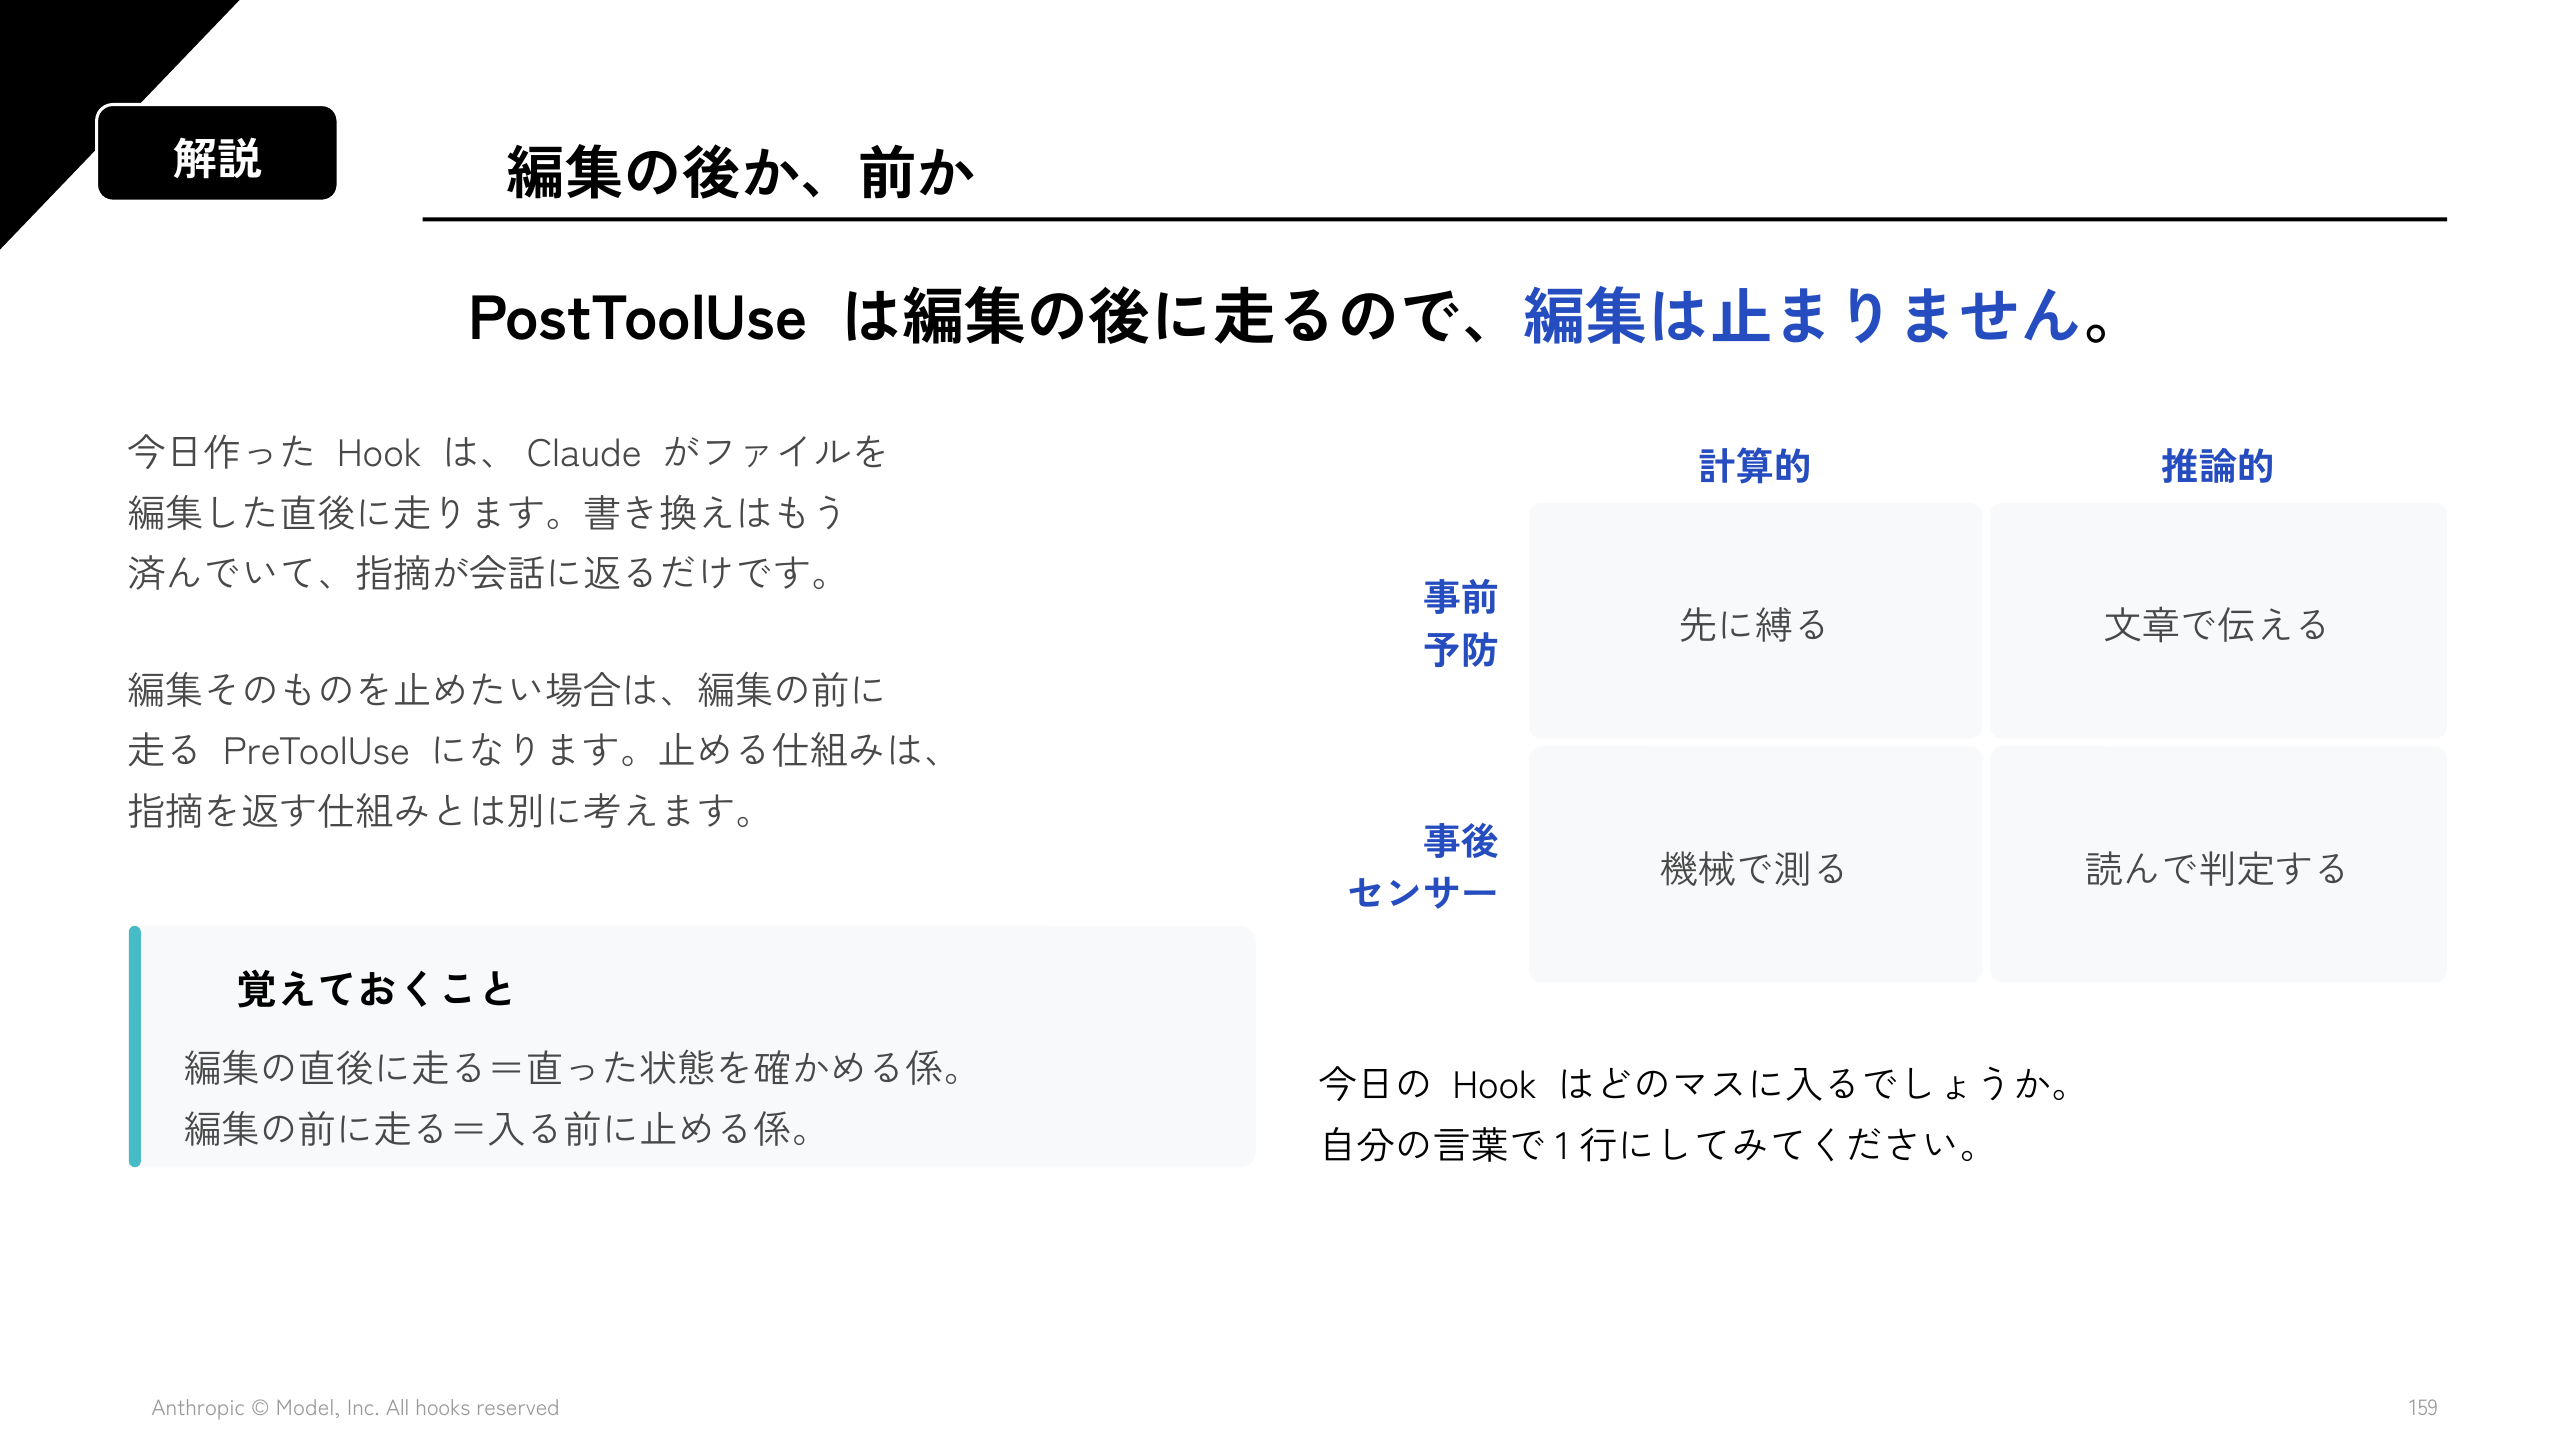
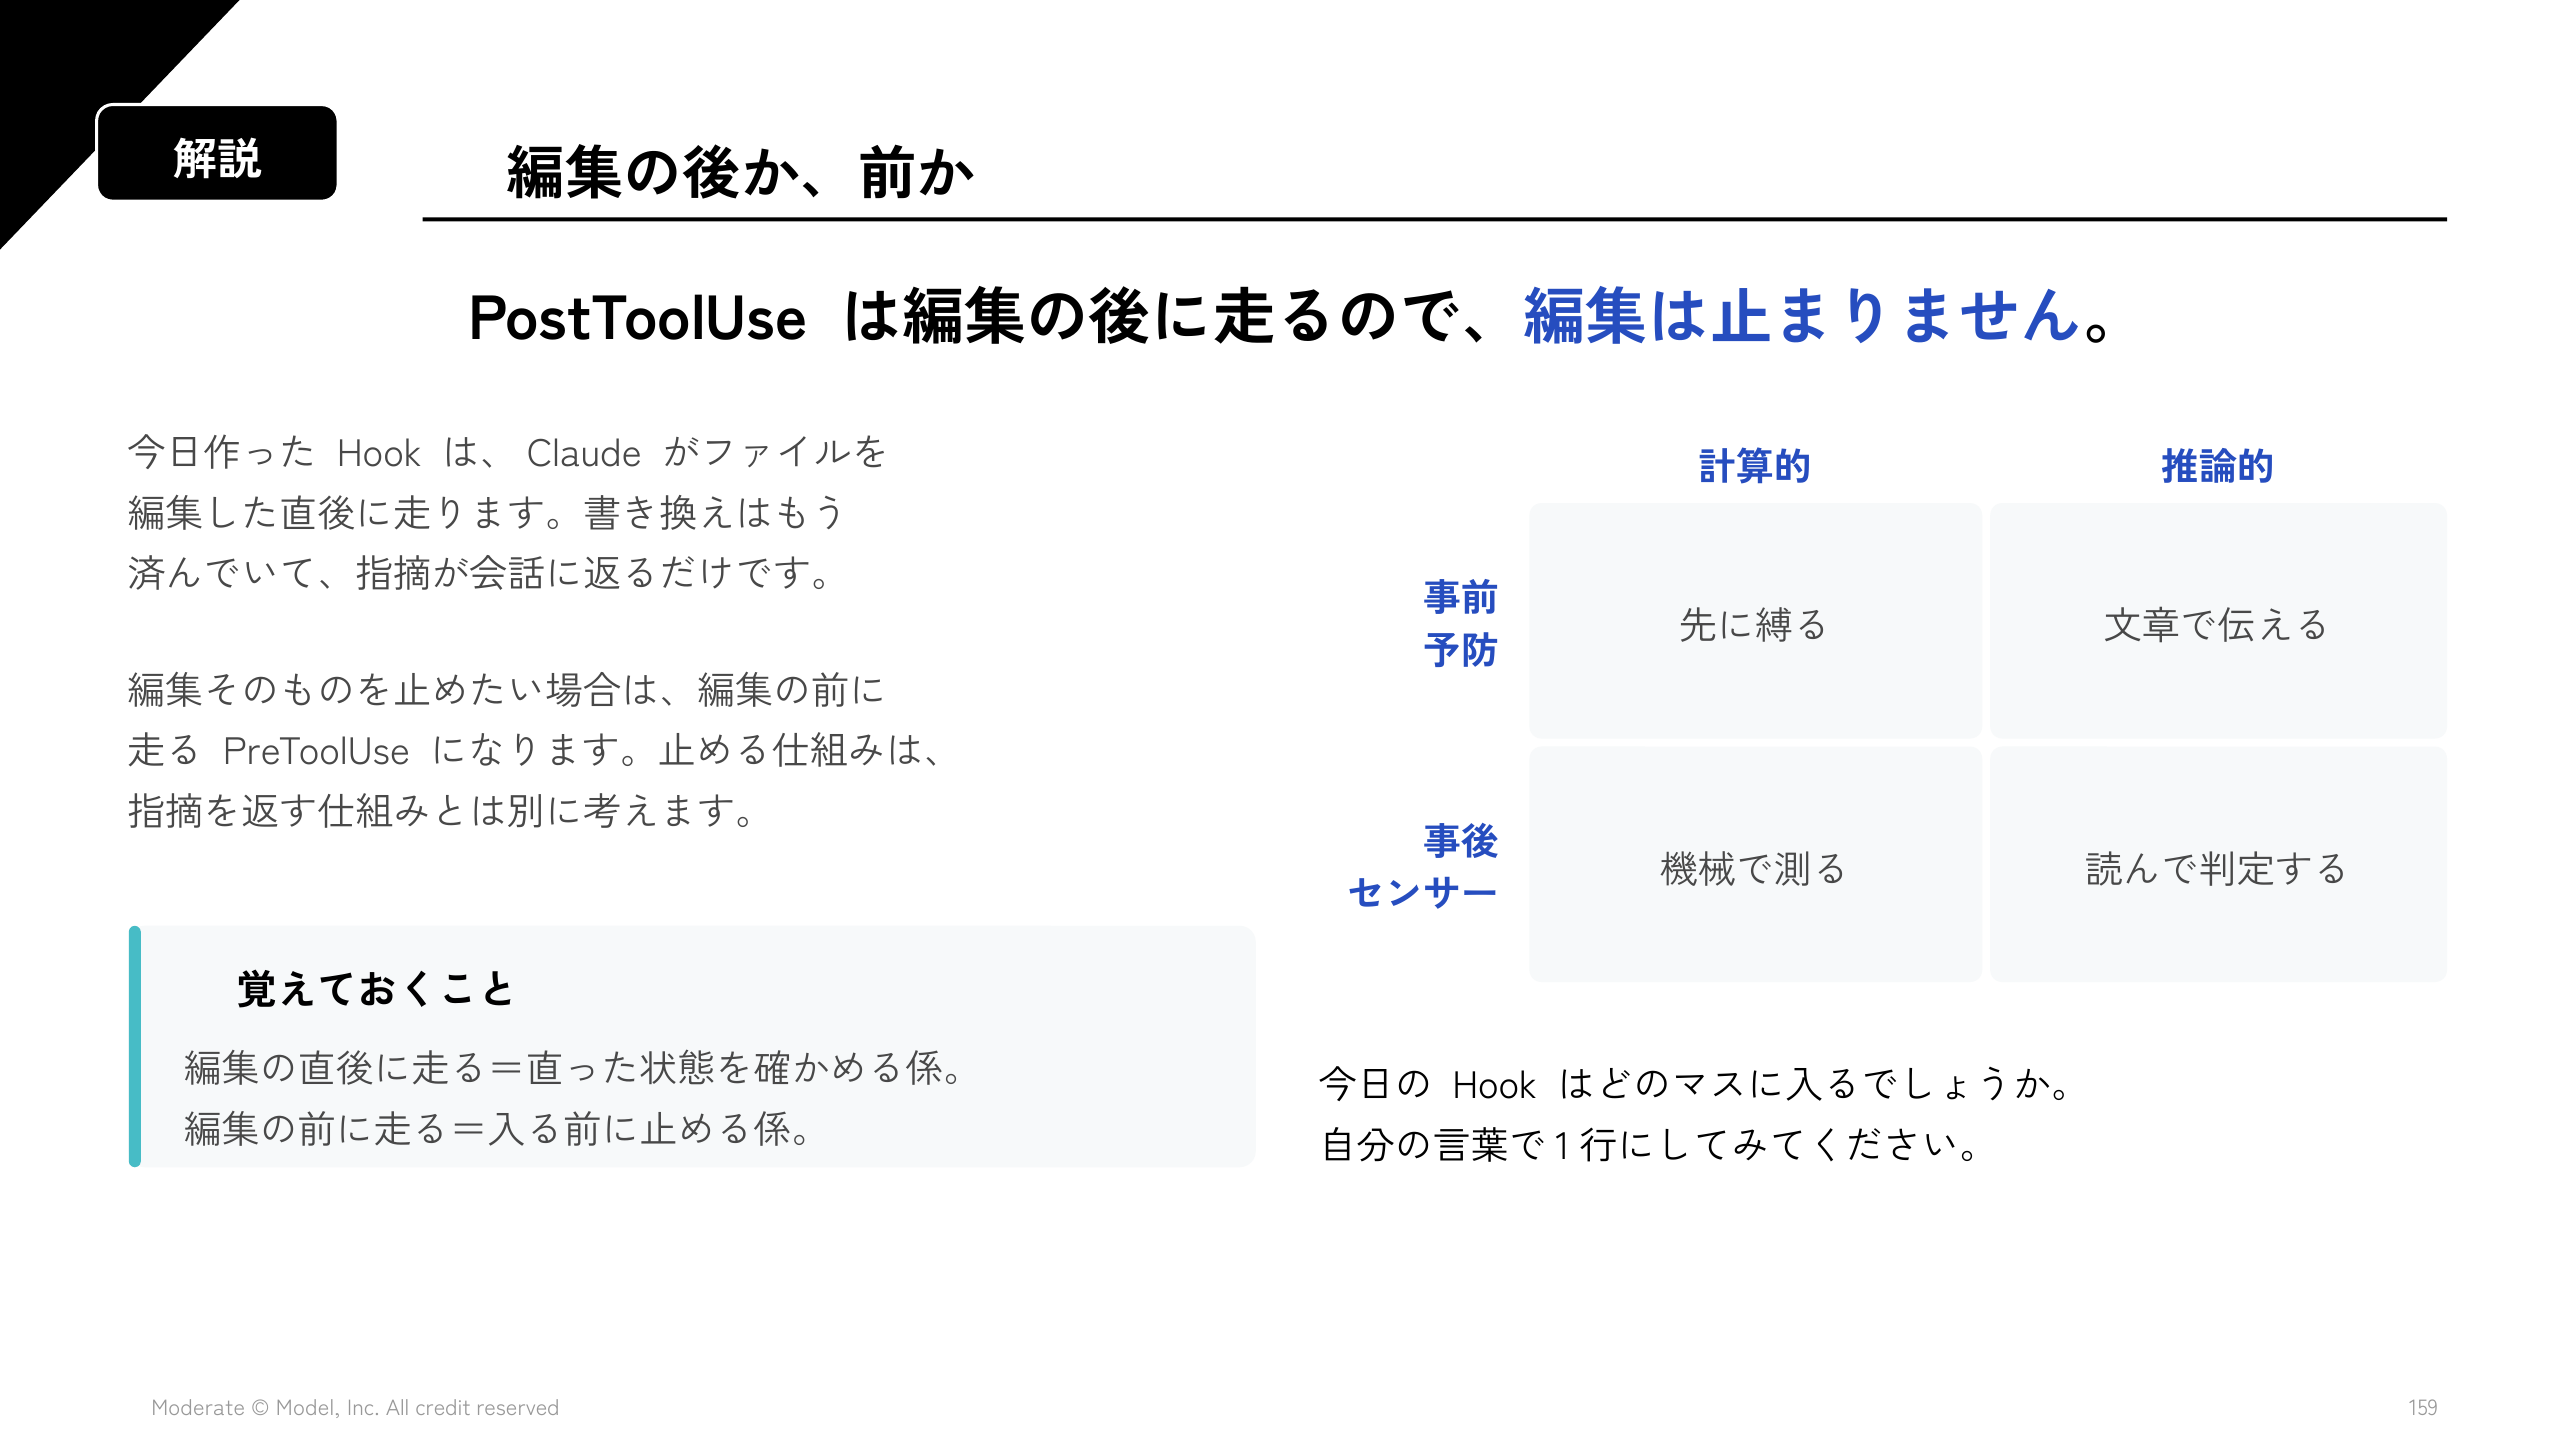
Anthropic: Anthropic -> Moderate
hooks: hooks -> credit
